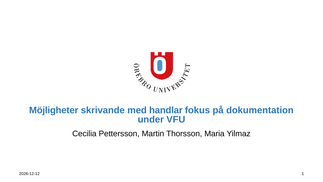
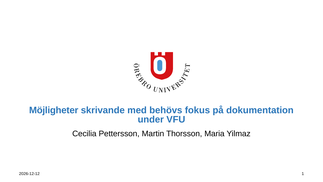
handlar: handlar -> behövs
